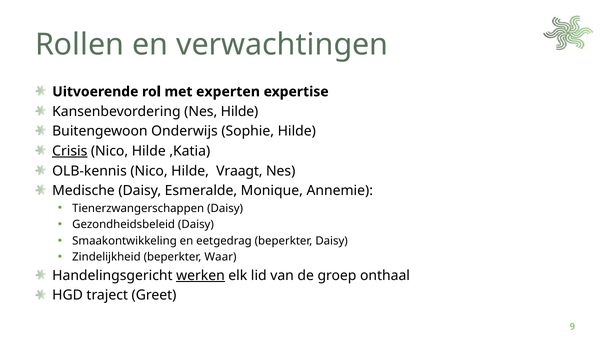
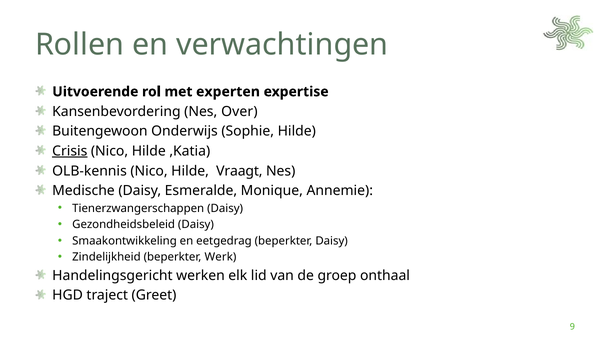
Nes Hilde: Hilde -> Over
Waar: Waar -> Werk
werken underline: present -> none
